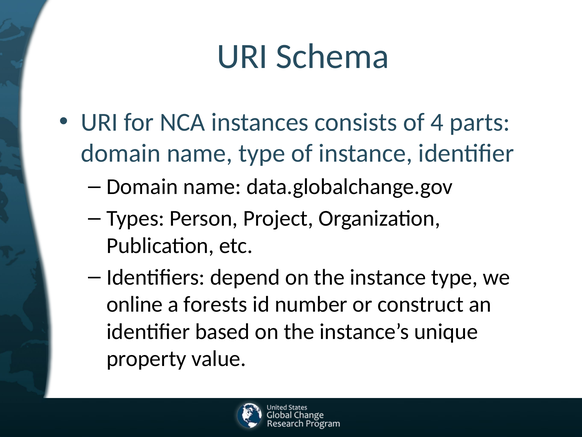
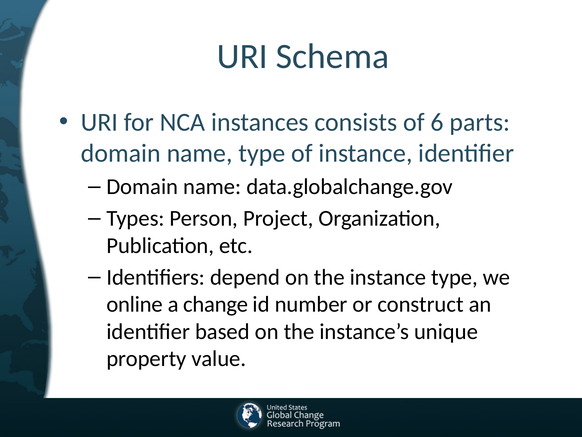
4: 4 -> 6
forests: forests -> change
